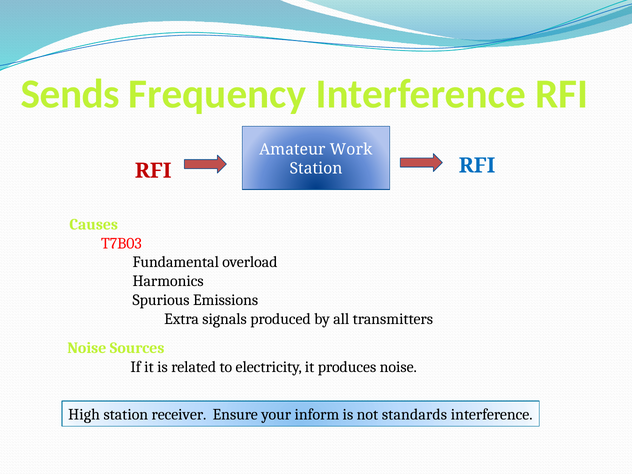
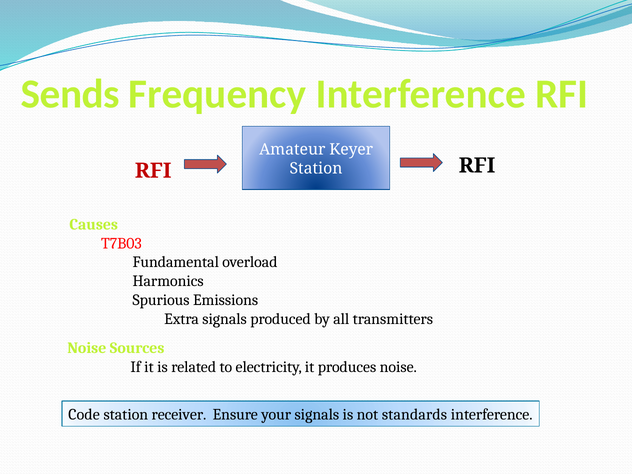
Work: Work -> Keyer
RFI at (477, 165) colour: blue -> black
High: High -> Code
your inform: inform -> signals
